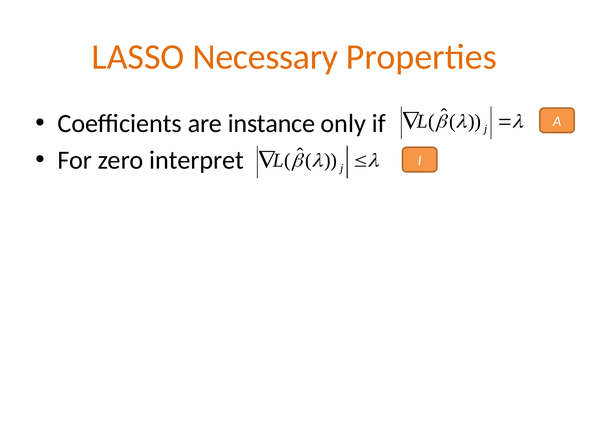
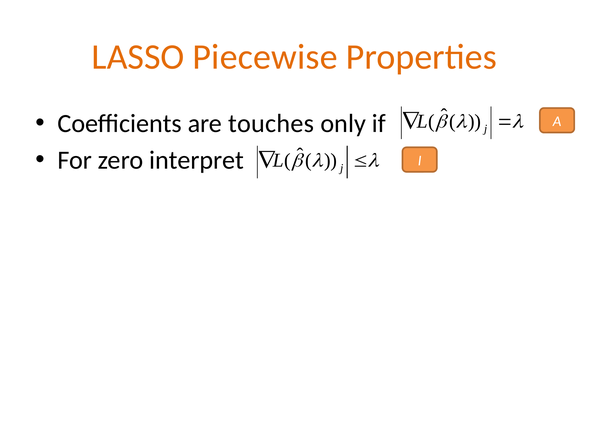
Necessary: Necessary -> Piecewise
instance: instance -> touches
